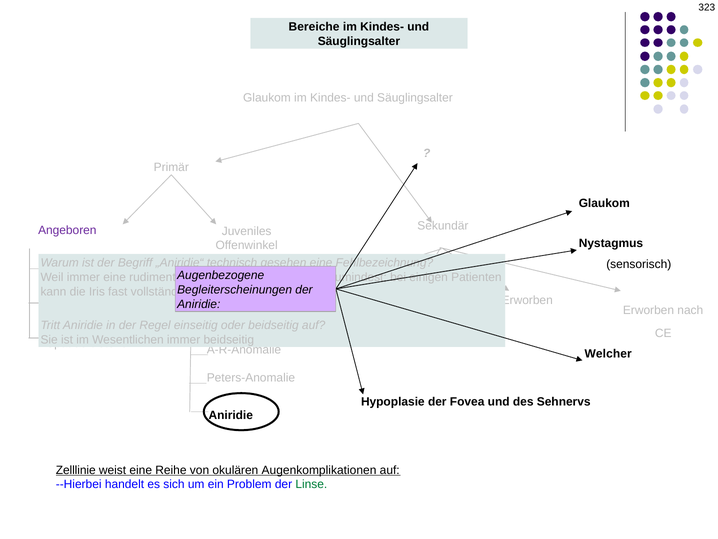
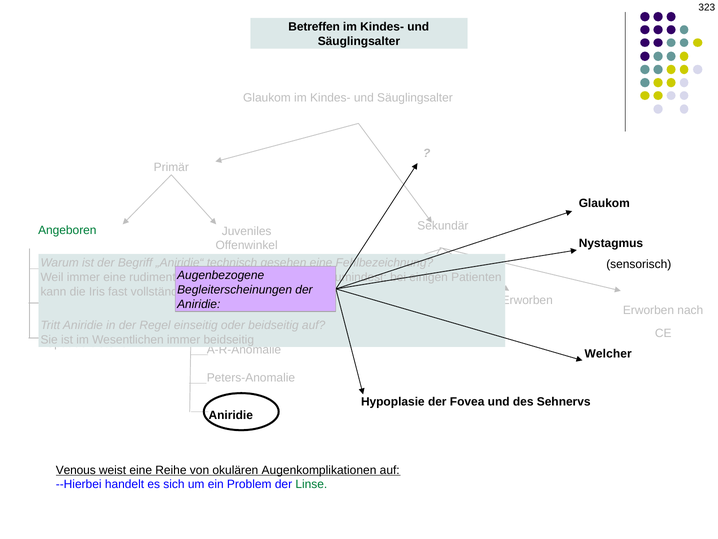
Bereiche: Bereiche -> Betreffen
Angeboren colour: purple -> green
Zelllinie: Zelllinie -> Venous
